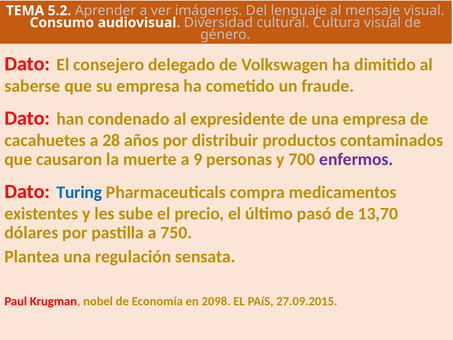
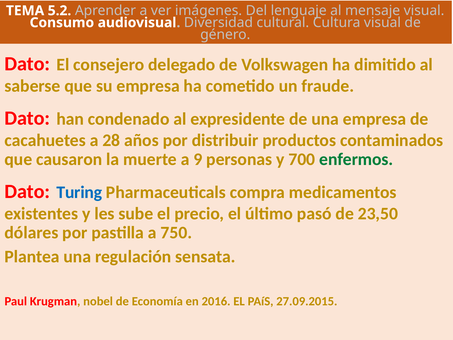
enfermos colour: purple -> green
13,70: 13,70 -> 23,50
2098: 2098 -> 2016
